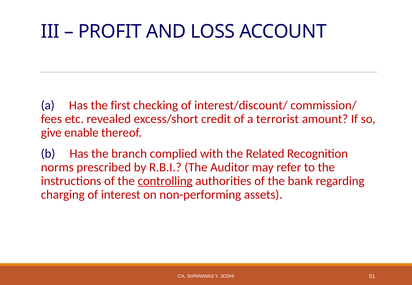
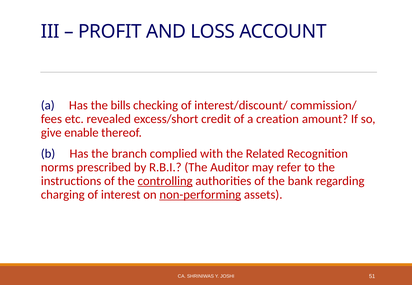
first: first -> bills
terrorist: terrorist -> creation
non-performing underline: none -> present
